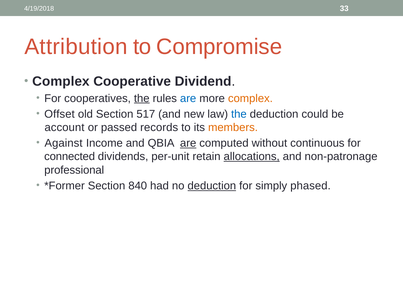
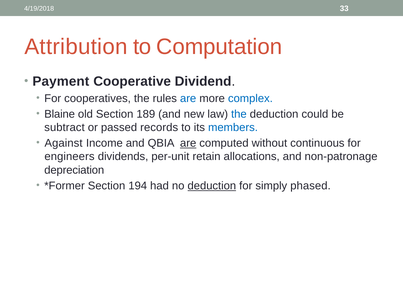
Compromise: Compromise -> Computation
Complex at (61, 82): Complex -> Payment
the at (142, 98) underline: present -> none
complex at (250, 98) colour: orange -> blue
Offset: Offset -> Blaine
517: 517 -> 189
account: account -> subtract
members colour: orange -> blue
connected: connected -> engineers
allocations underline: present -> none
professional: professional -> depreciation
840: 840 -> 194
